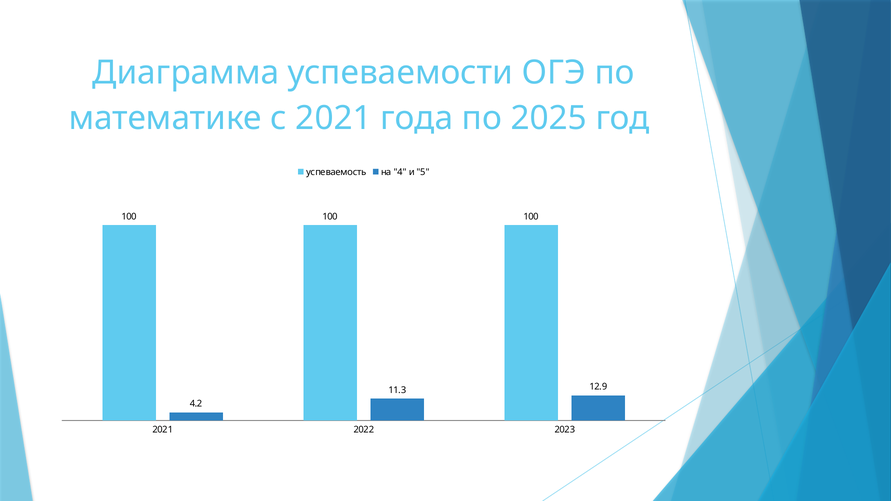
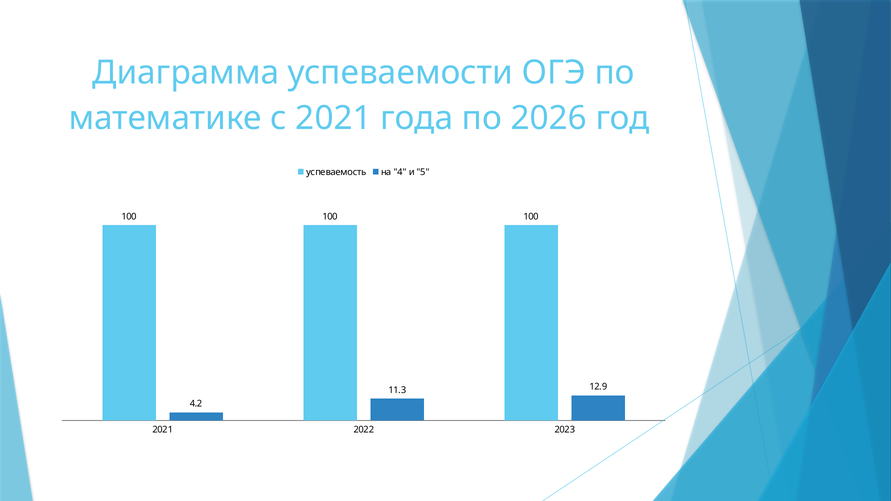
2025: 2025 -> 2026
